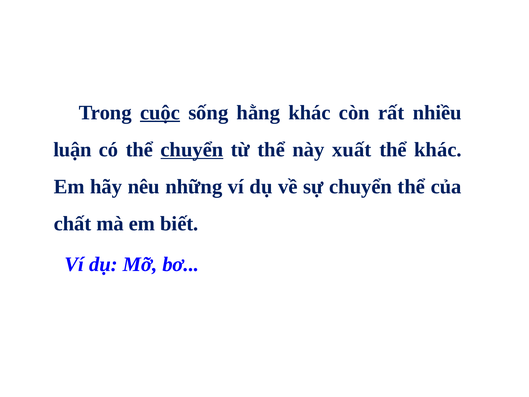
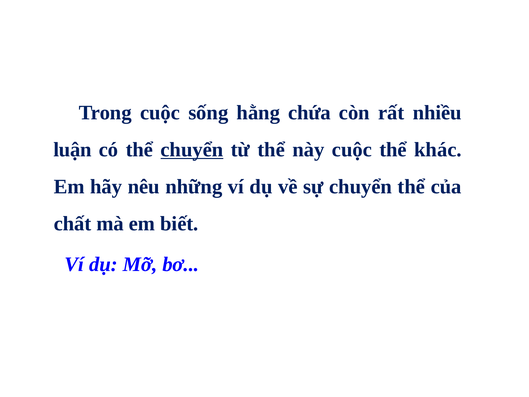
cuộc at (160, 112) underline: present -> none
hằng khác: khác -> chứa
này xuất: xuất -> cuộc
